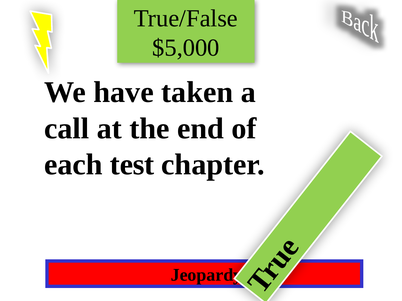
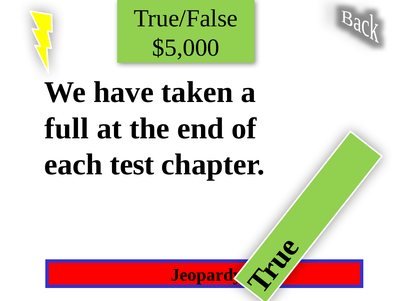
call: call -> full
